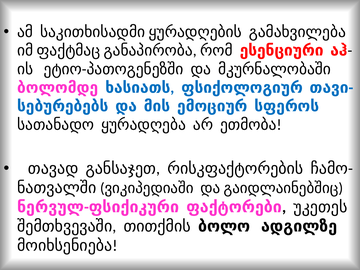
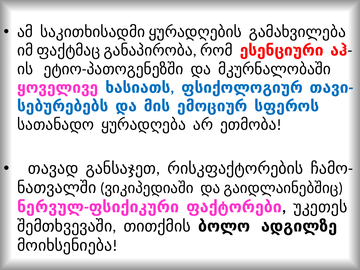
ბოლომდე: ბოლომდე -> ყოველივე
